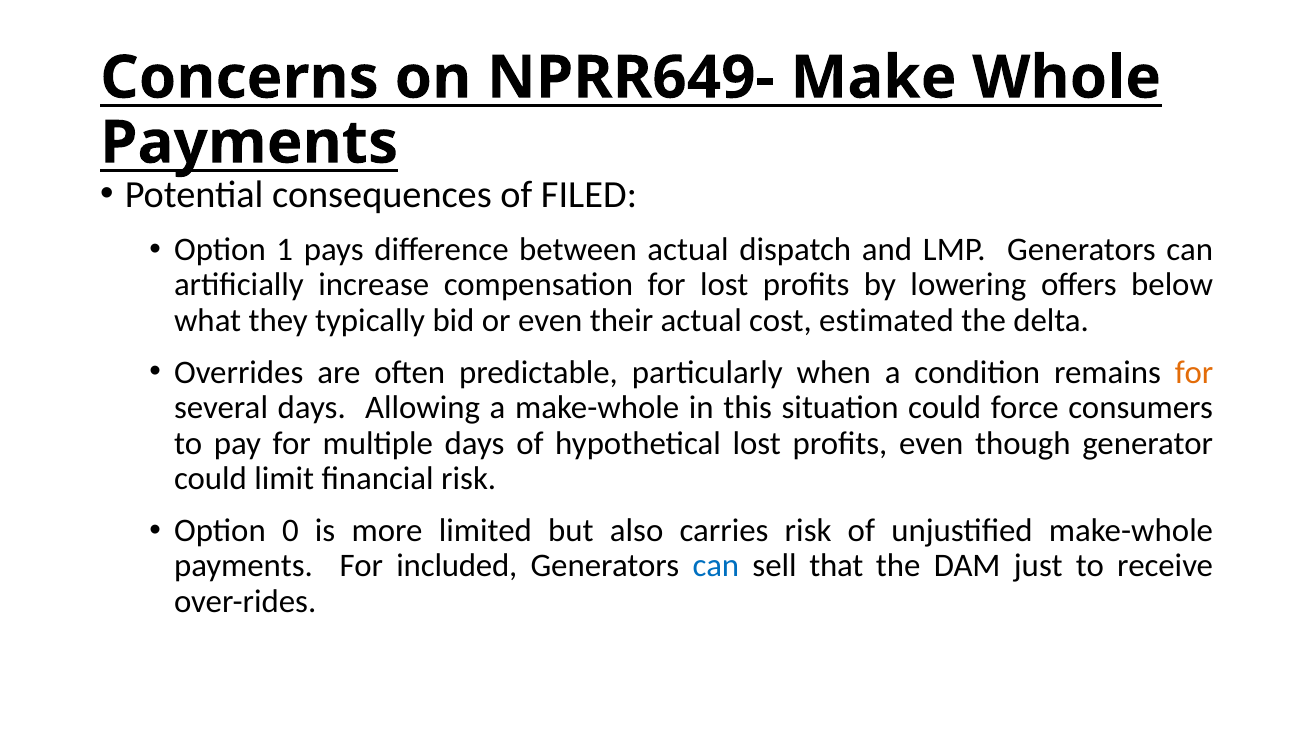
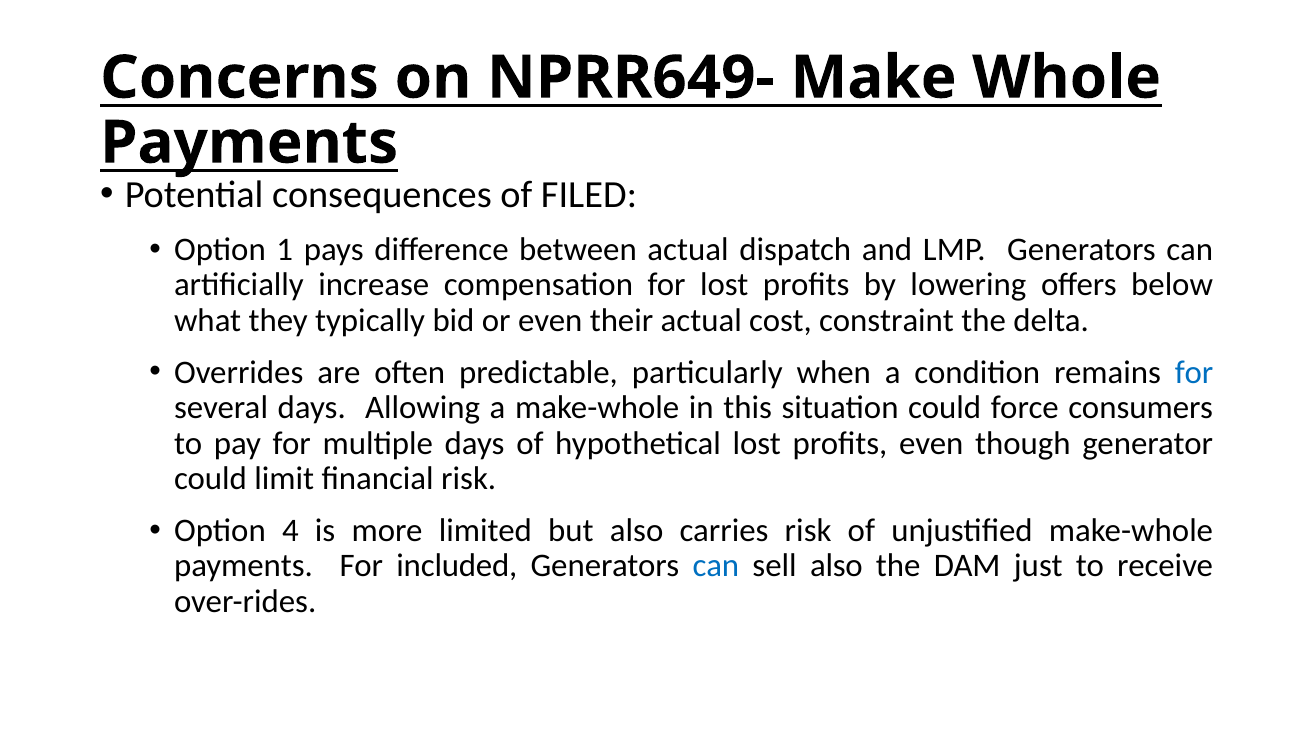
estimated: estimated -> constraint
for at (1194, 372) colour: orange -> blue
0: 0 -> 4
sell that: that -> also
